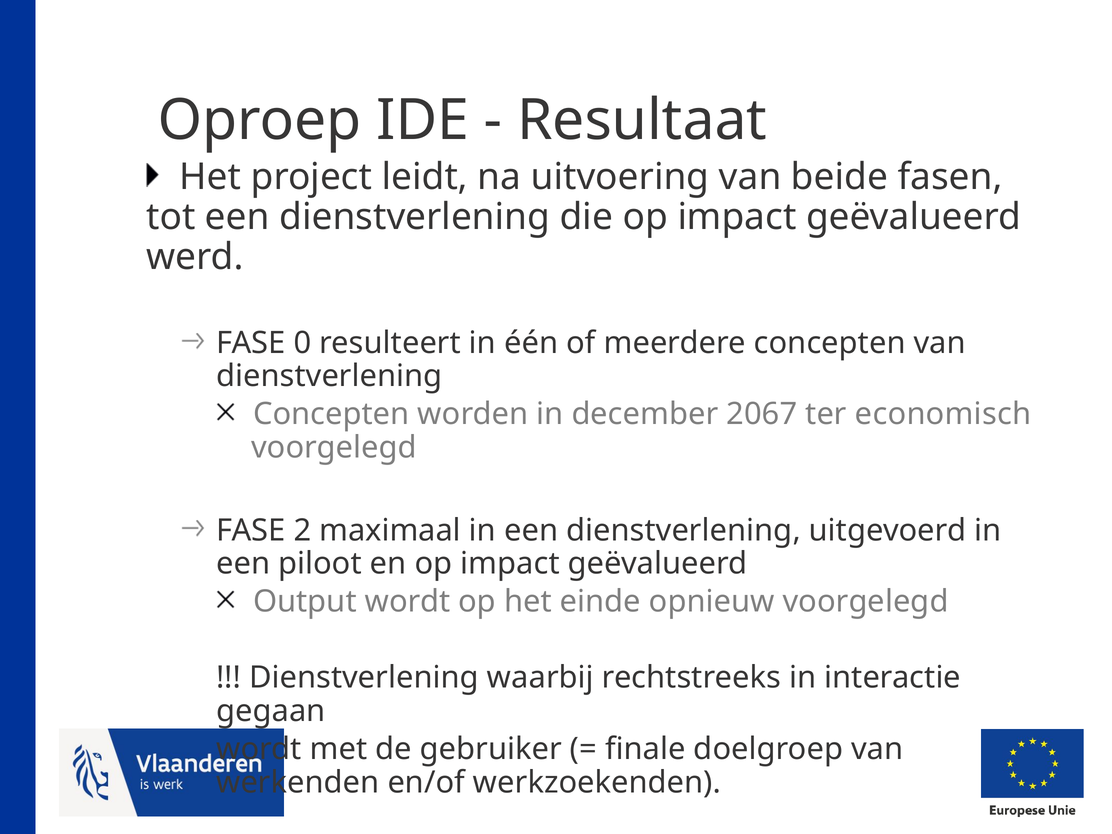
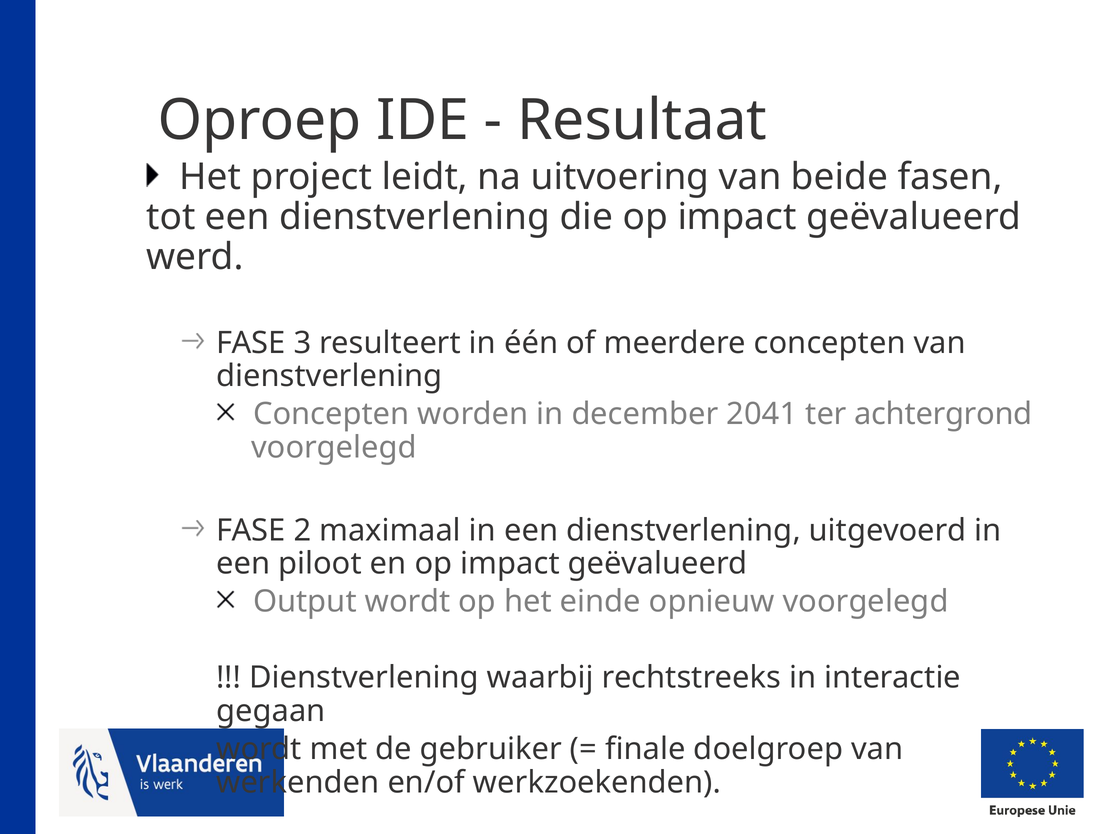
0: 0 -> 3
2067: 2067 -> 2041
economisch: economisch -> achtergrond
